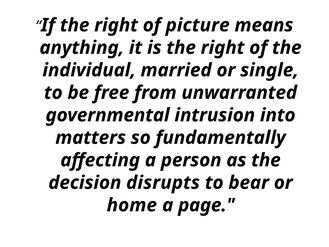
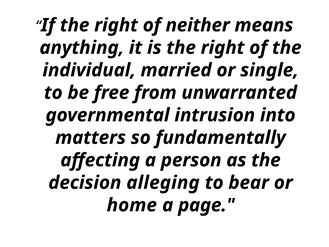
picture: picture -> neither
disrupts: disrupts -> alleging
